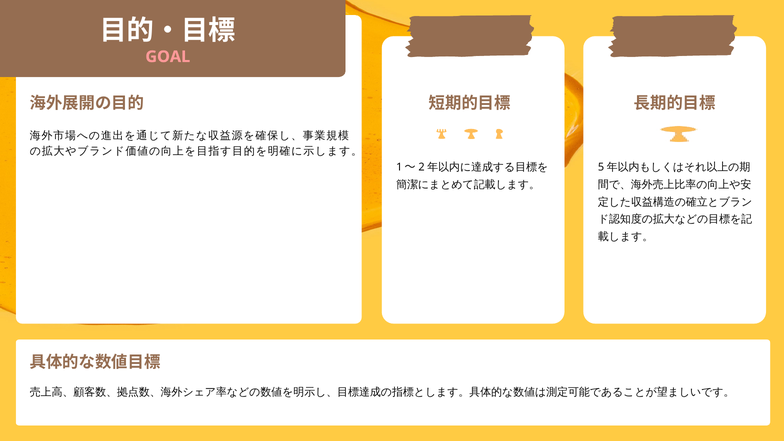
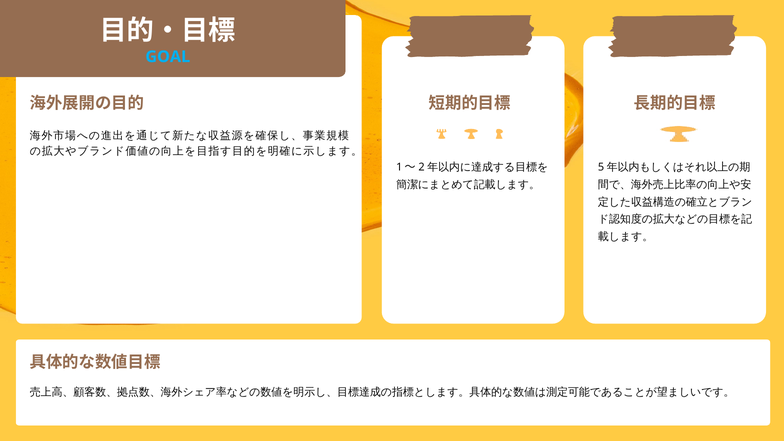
GOAL colour: pink -> light blue
